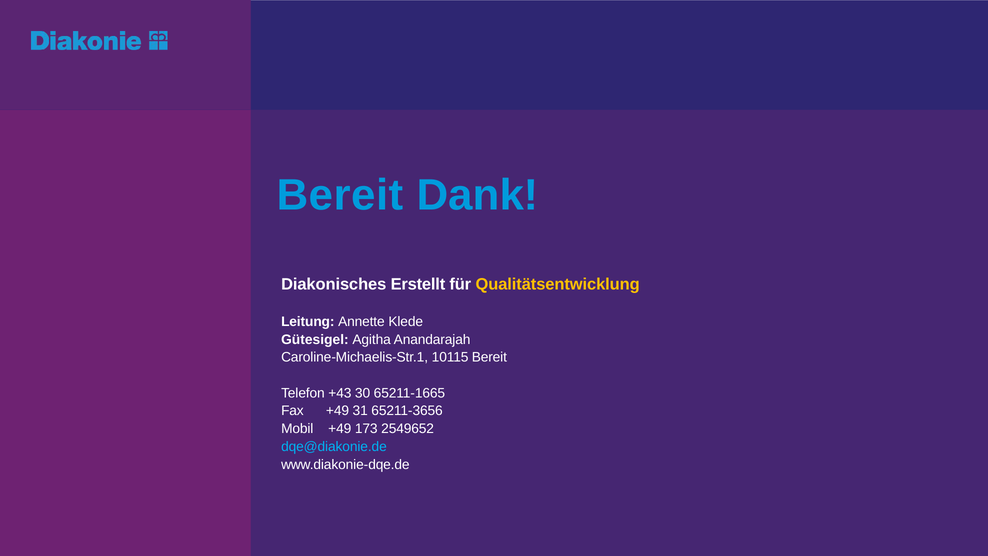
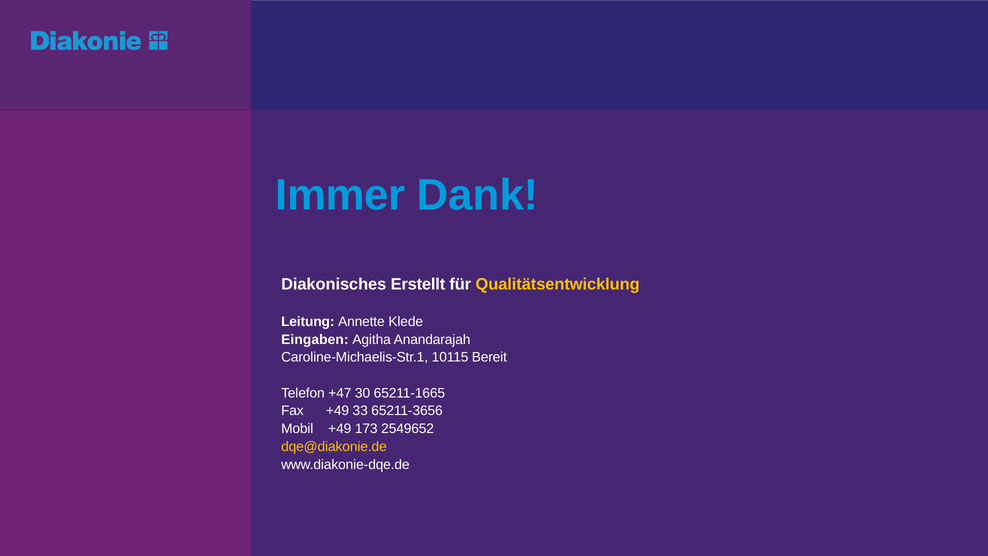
Bereit at (340, 195): Bereit -> Immer
Gütesigel: Gütesigel -> Eingaben
+43: +43 -> +47
31: 31 -> 33
dqe@diakonie.de colour: light blue -> yellow
